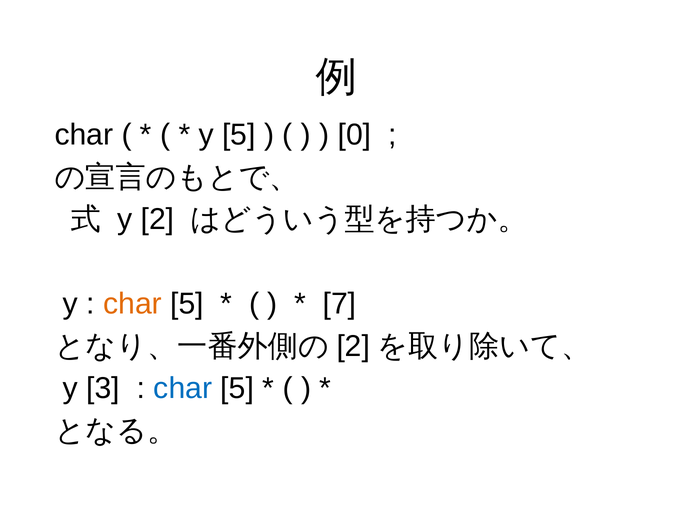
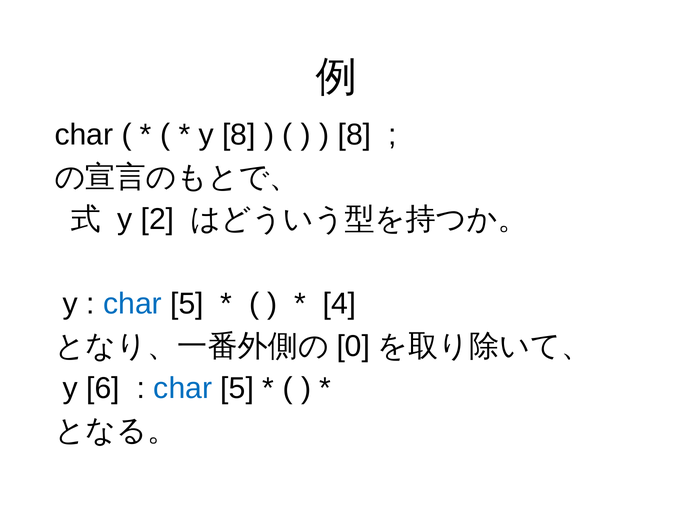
y 5: 5 -> 8
0 at (355, 135): 0 -> 8
char at (132, 304) colour: orange -> blue
7: 7 -> 4
2 at (353, 346): 2 -> 0
3: 3 -> 6
